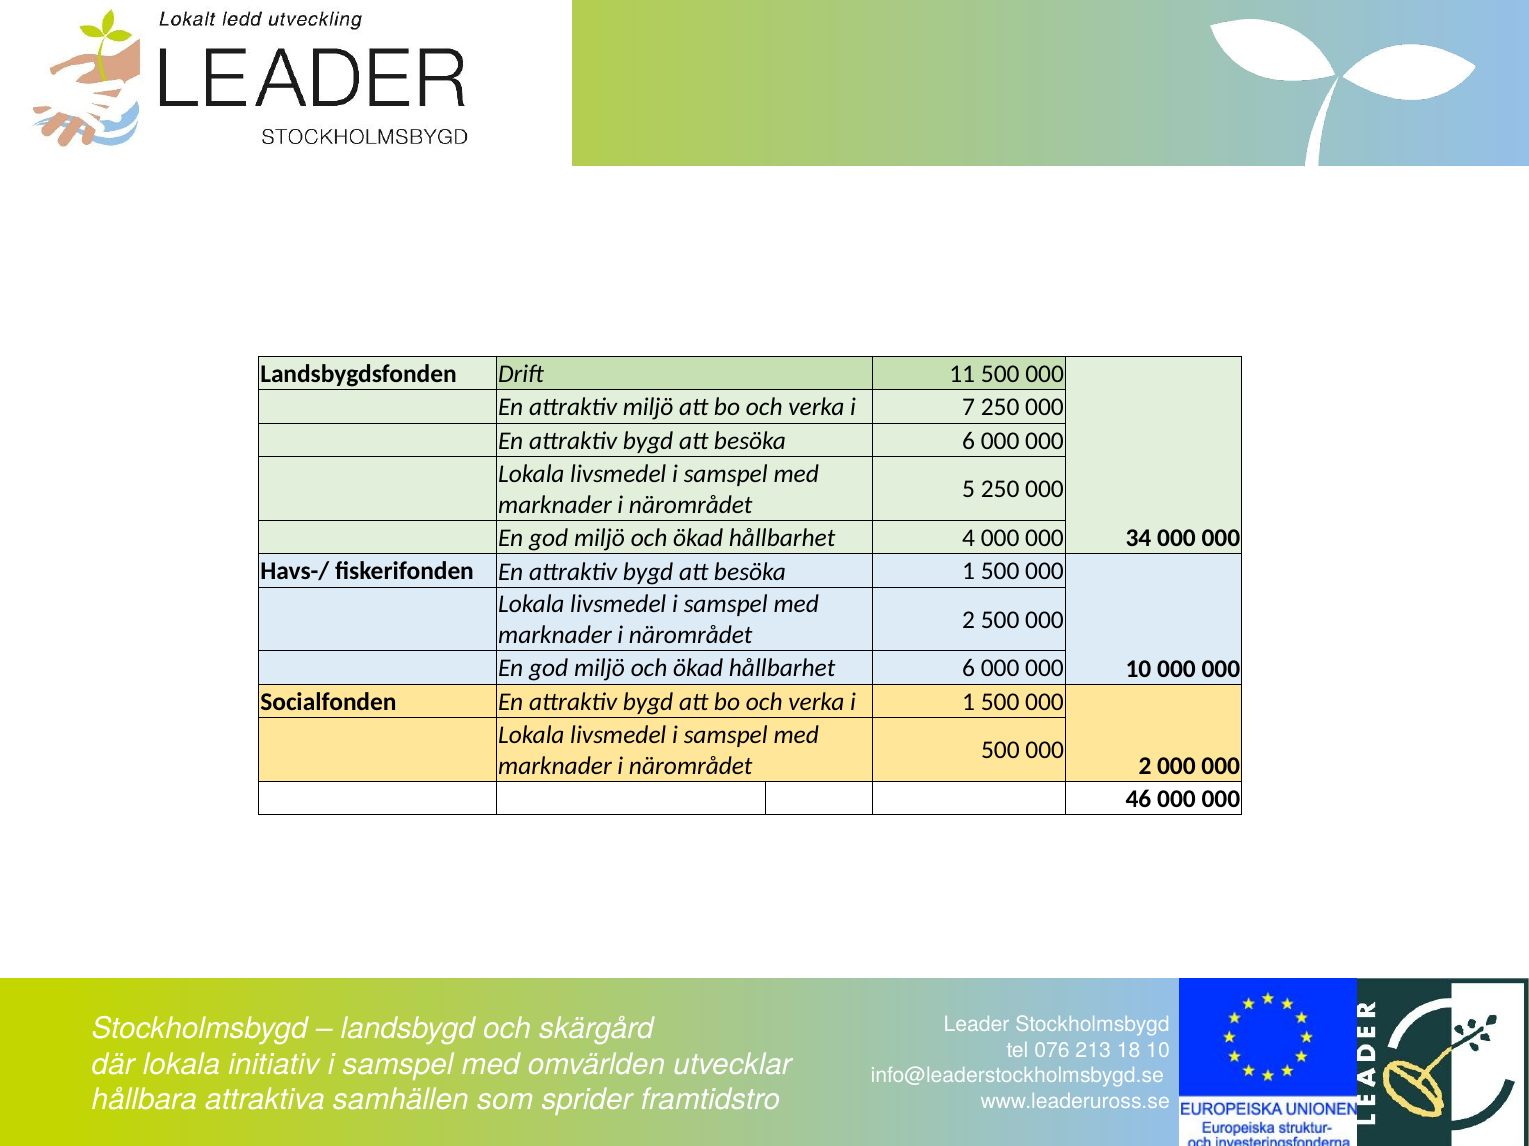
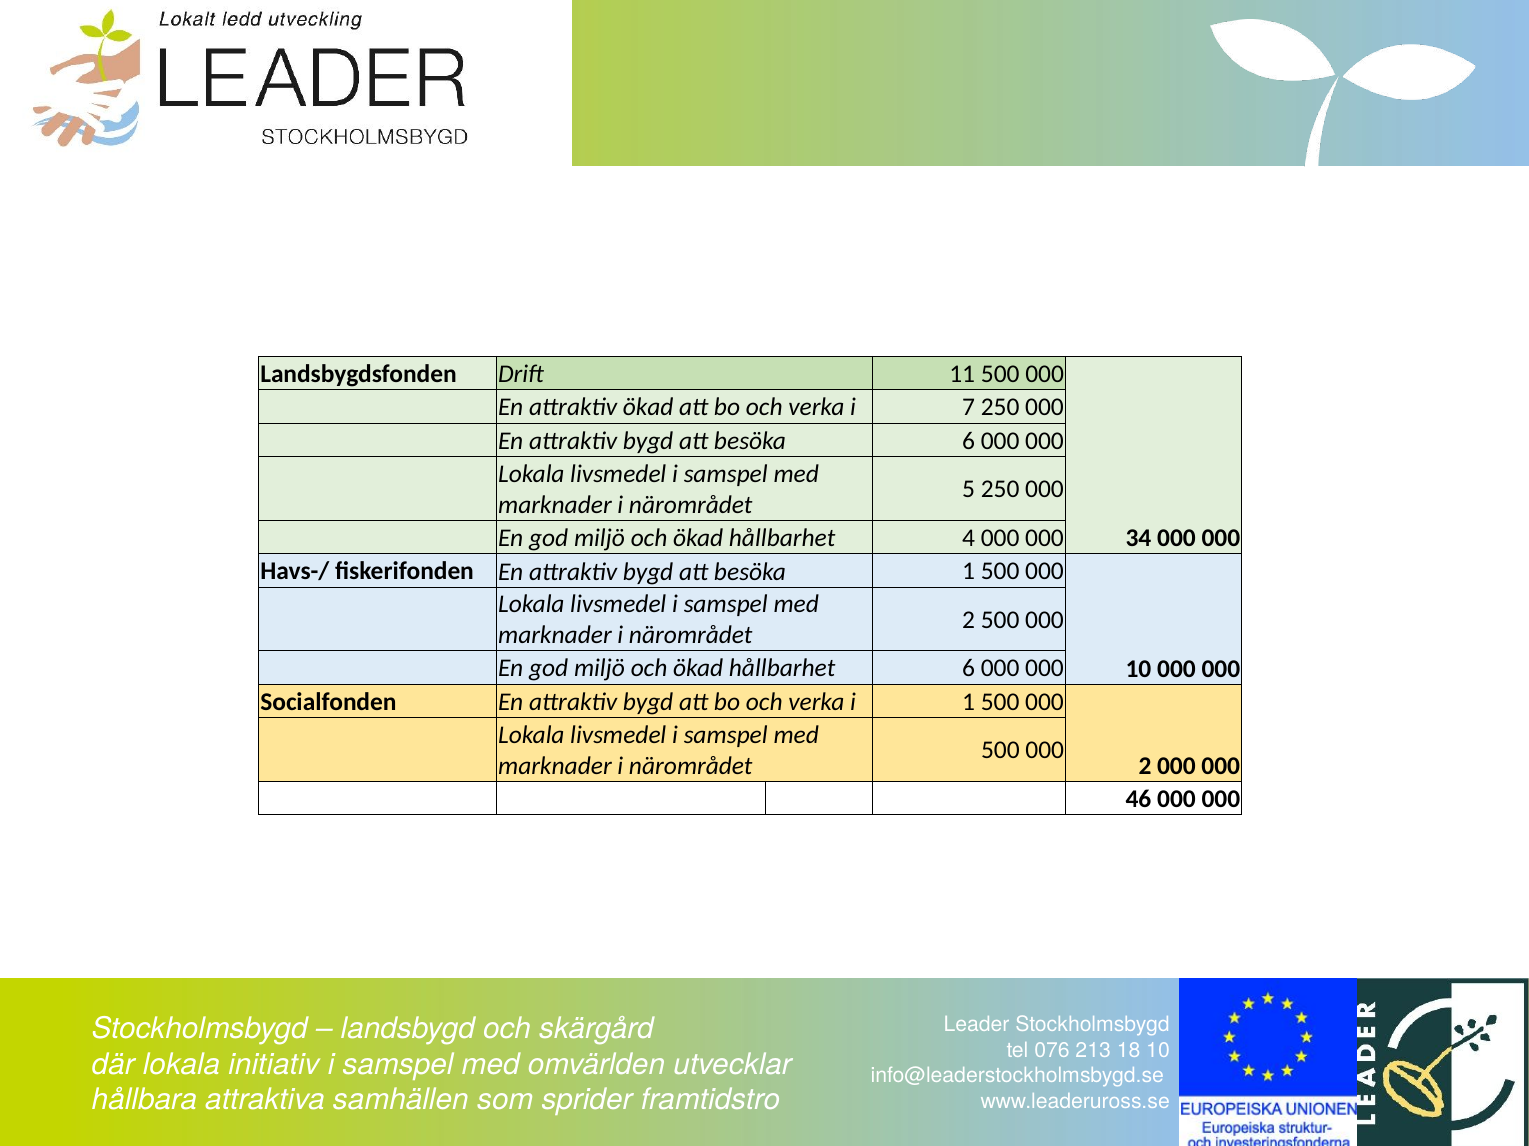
attraktiv miljö: miljö -> ökad
